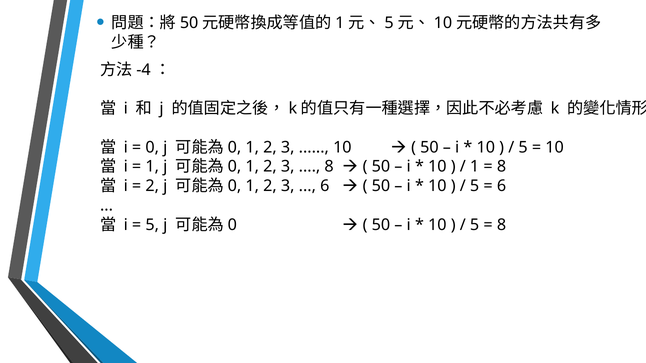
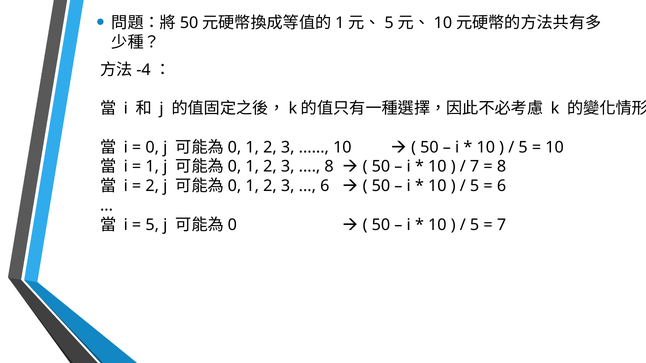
1 at (475, 167): 1 -> 7
8 at (502, 225): 8 -> 7
